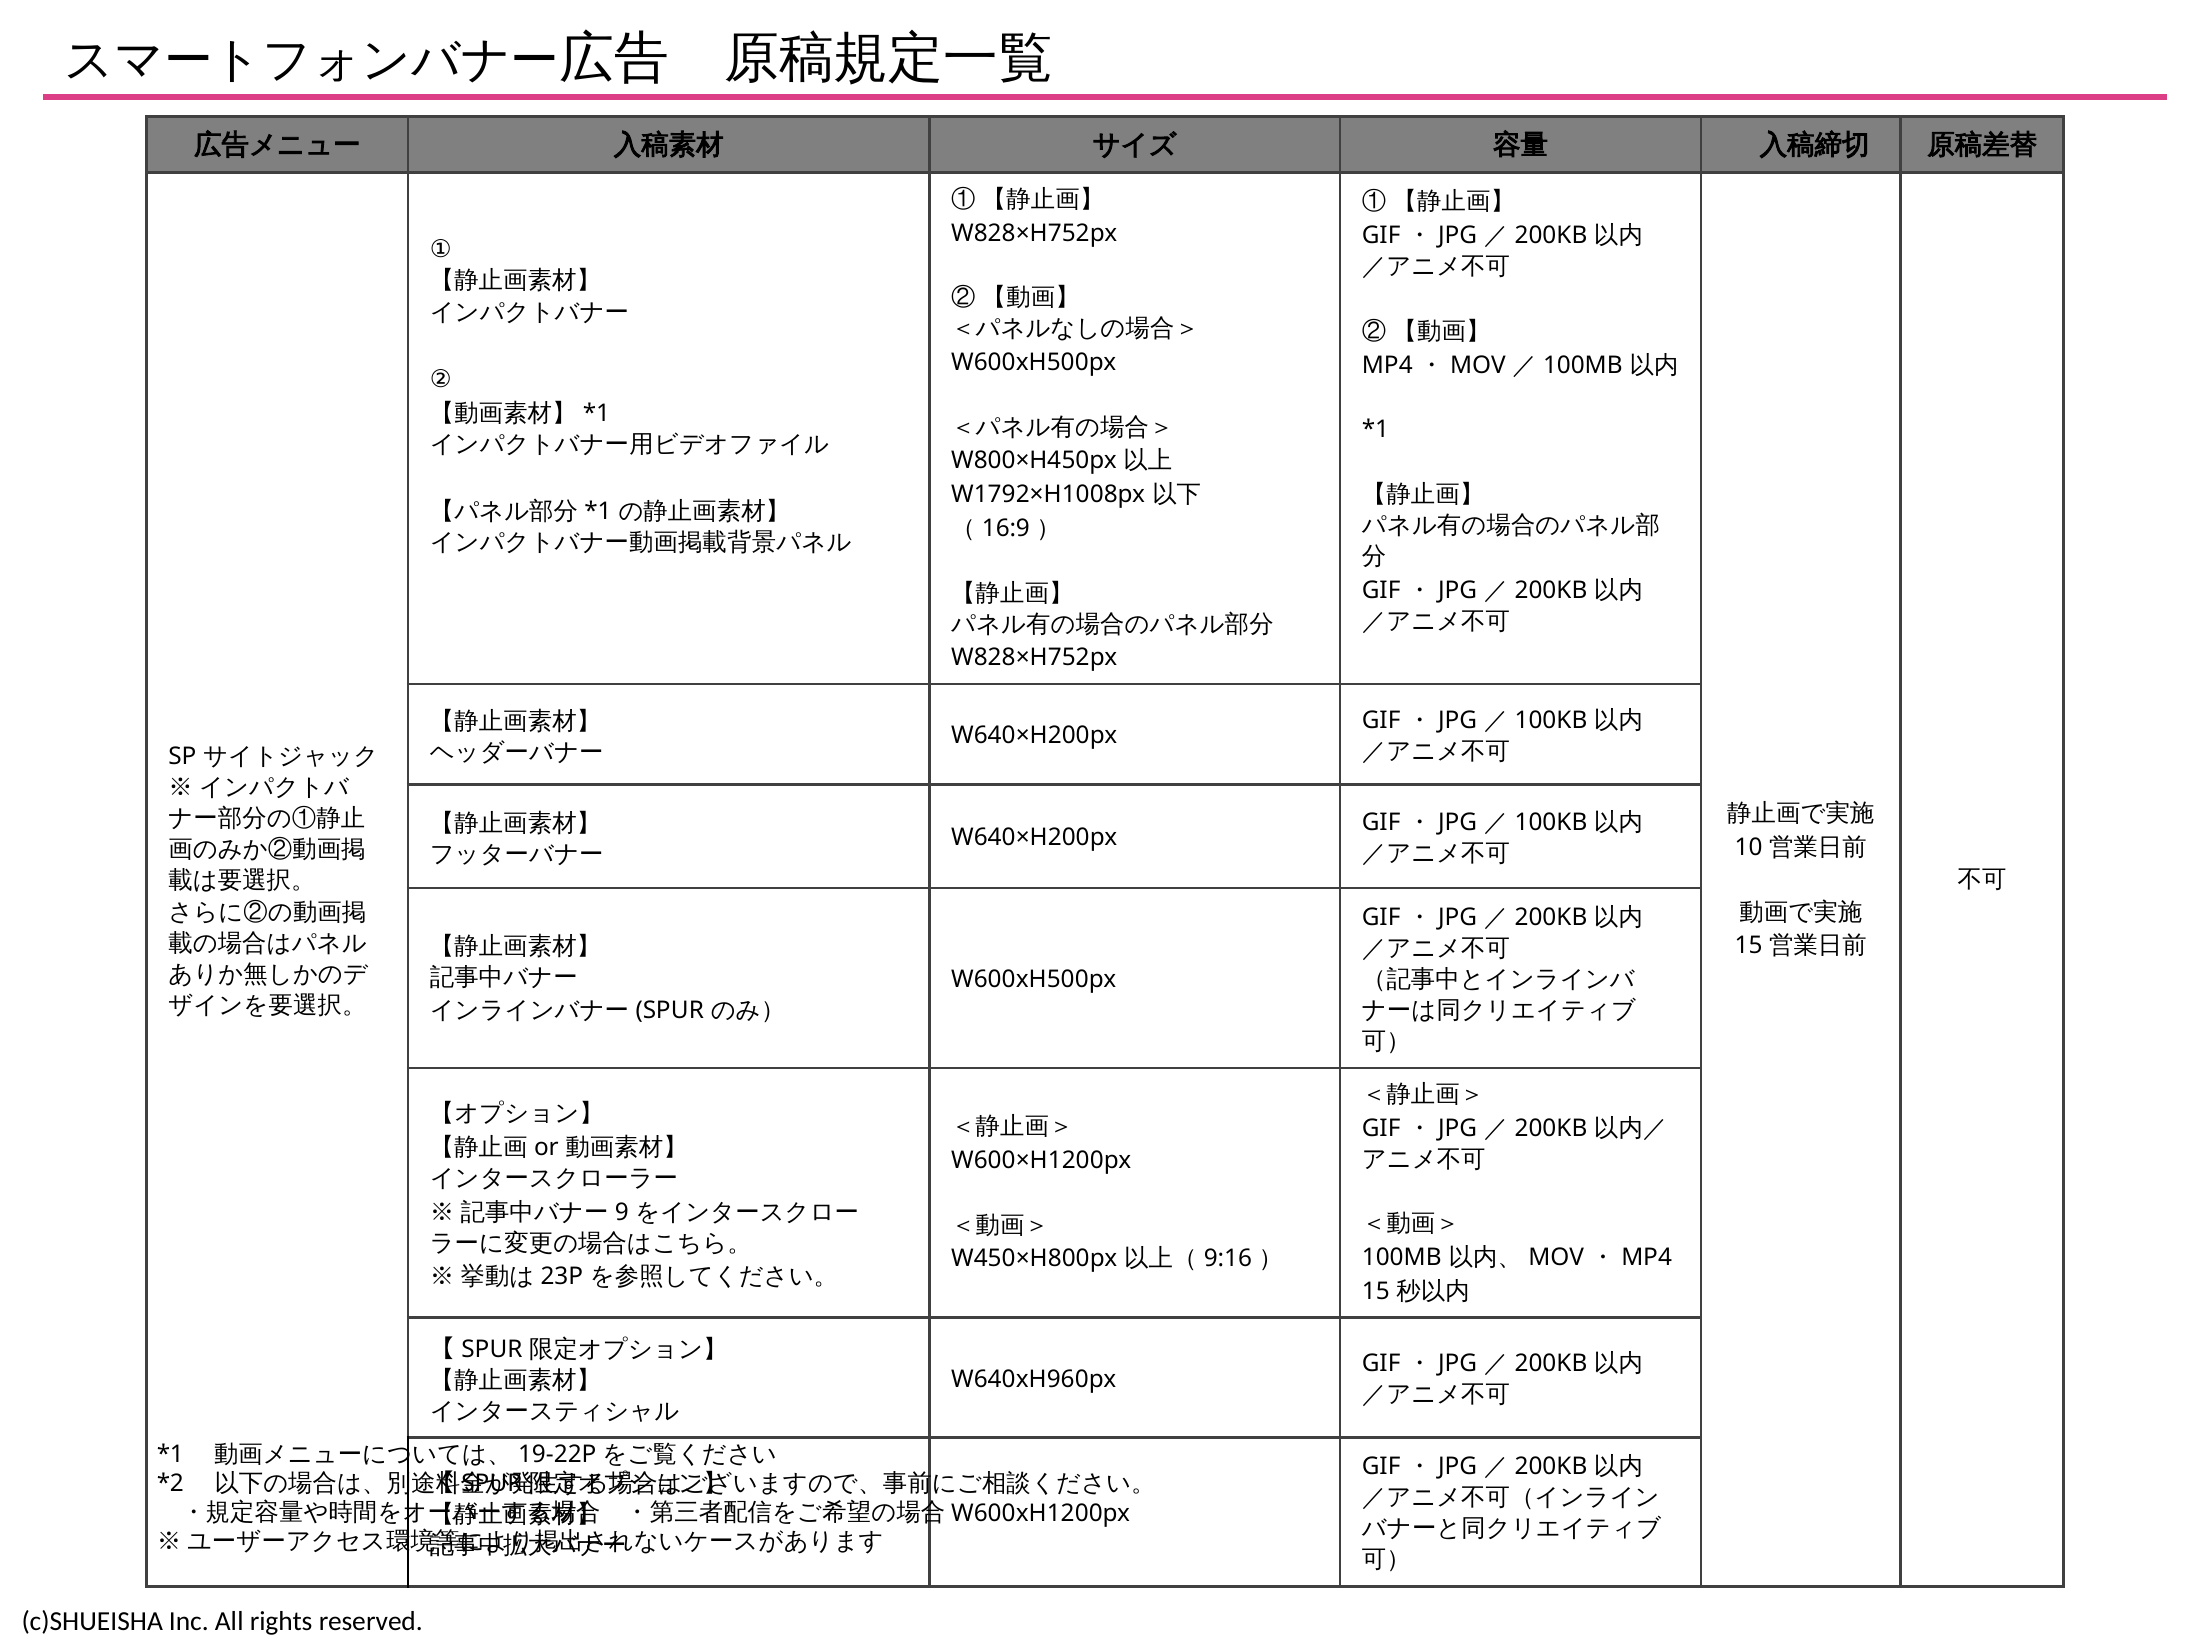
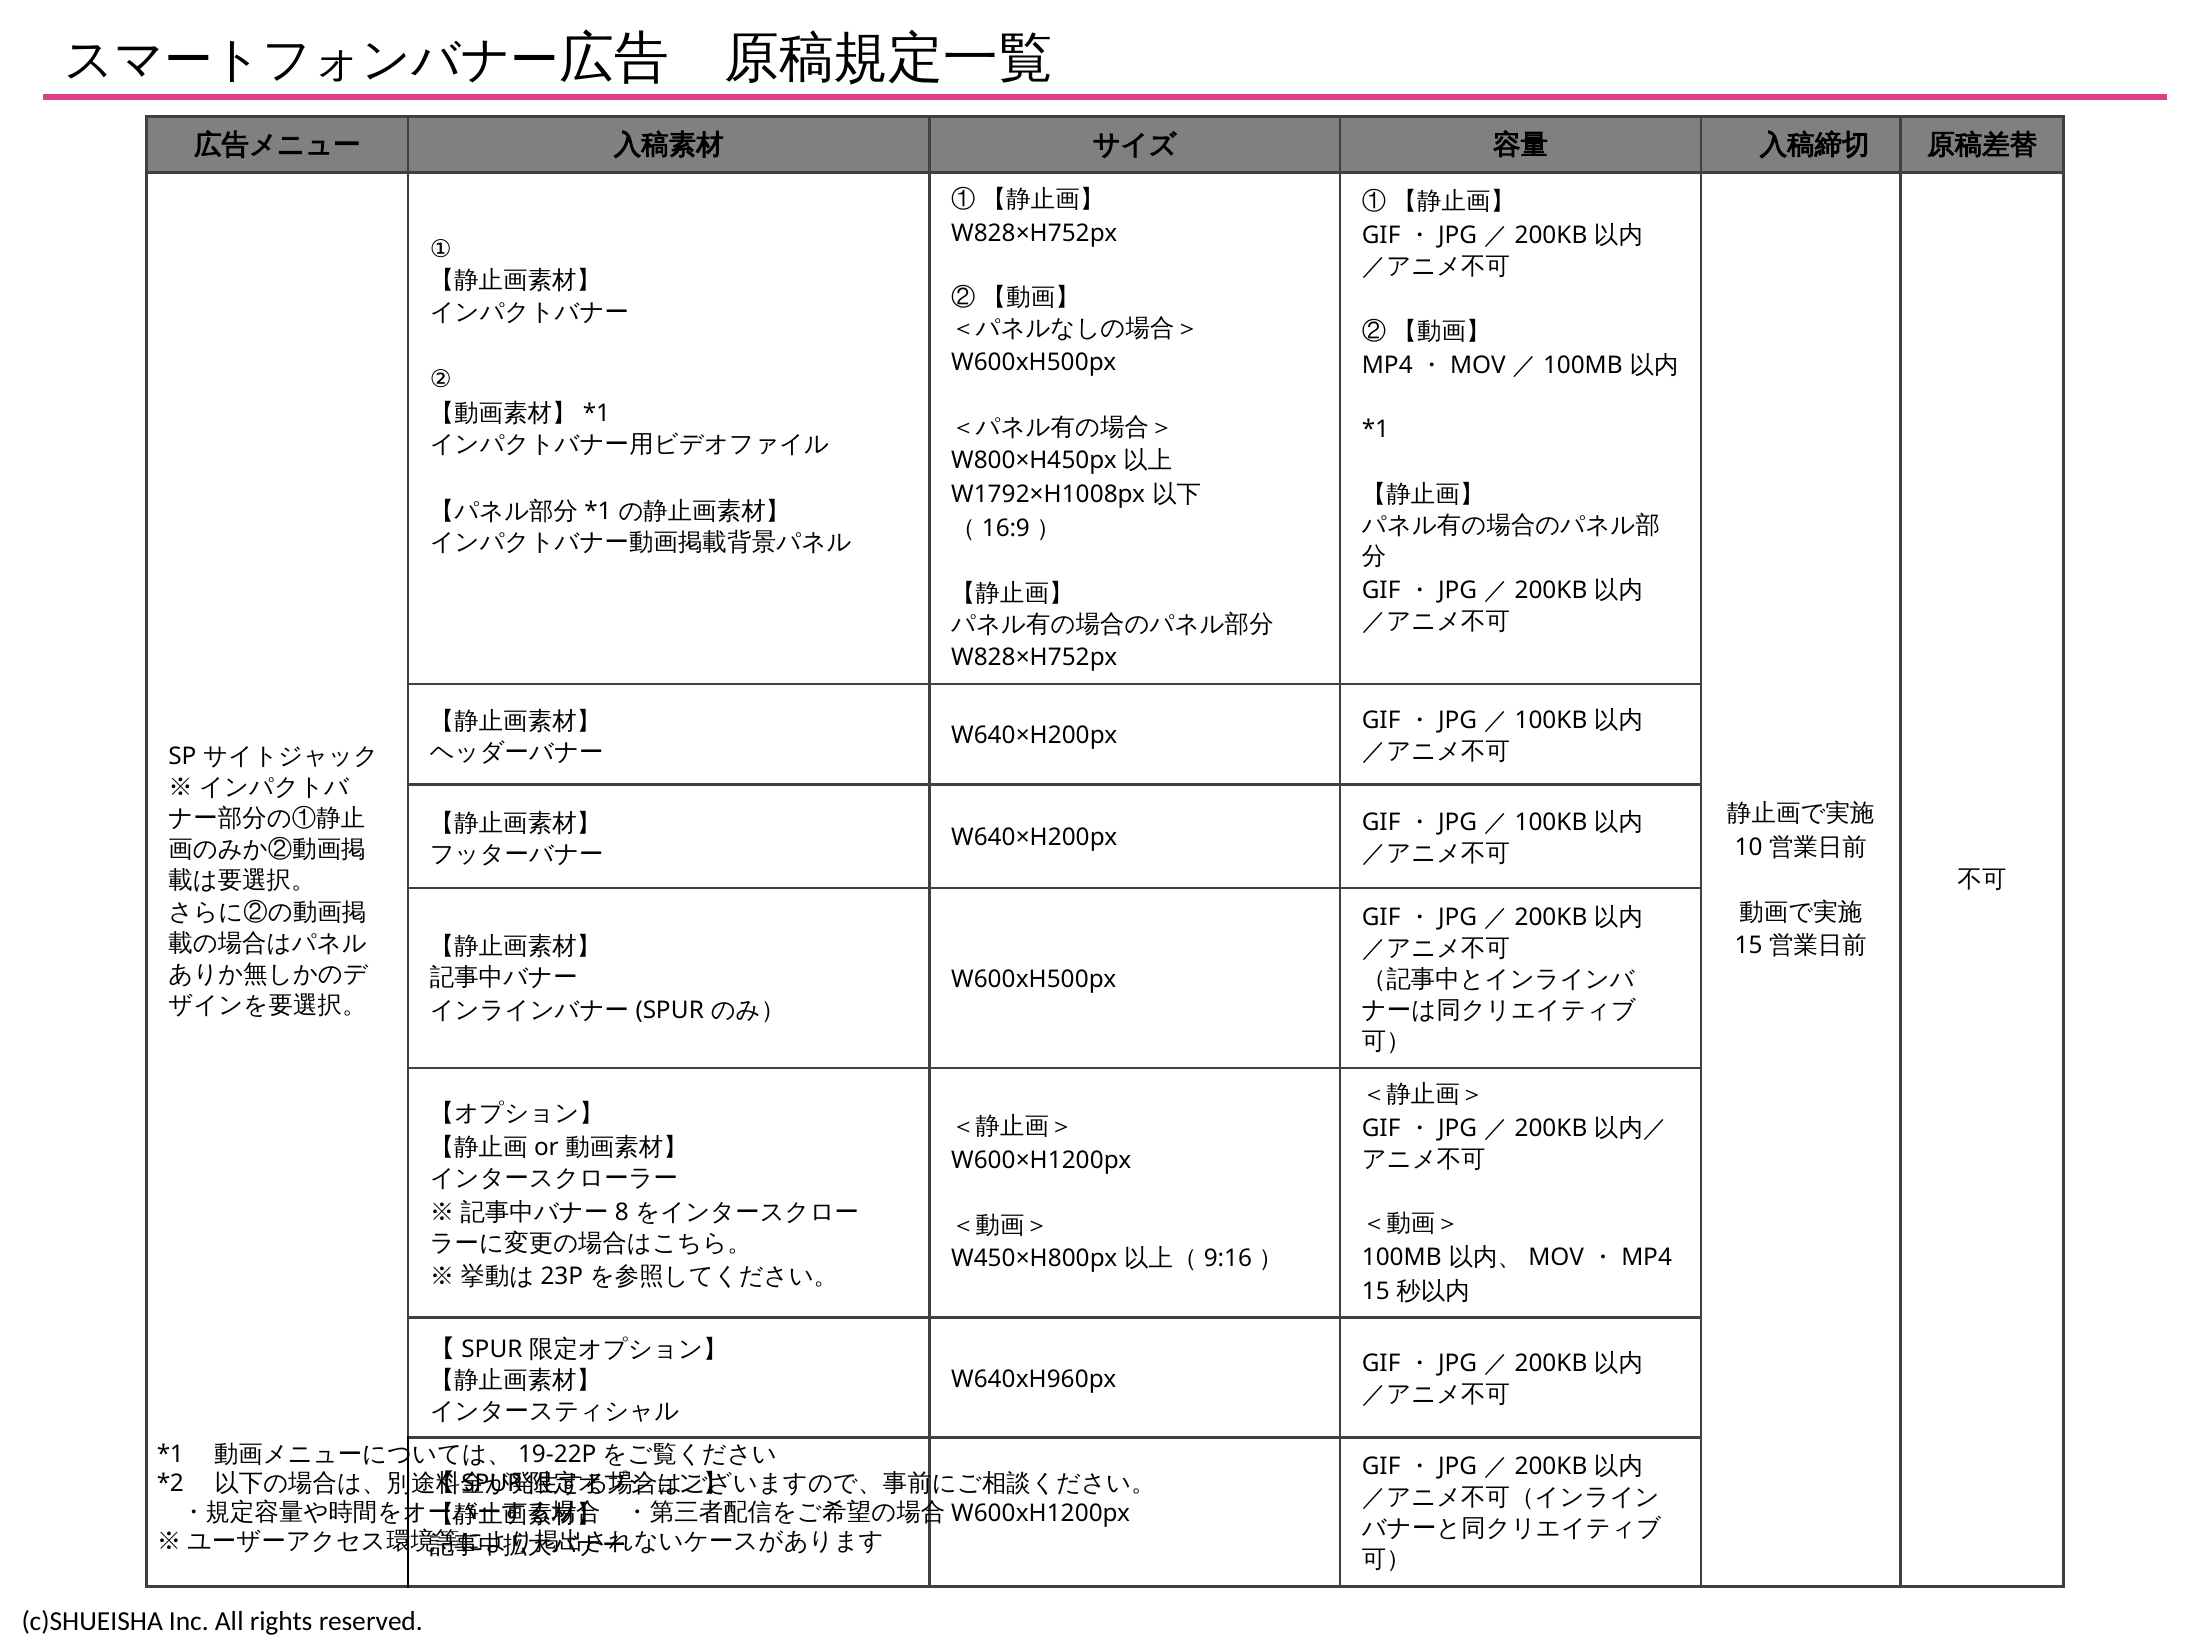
9: 9 -> 8
